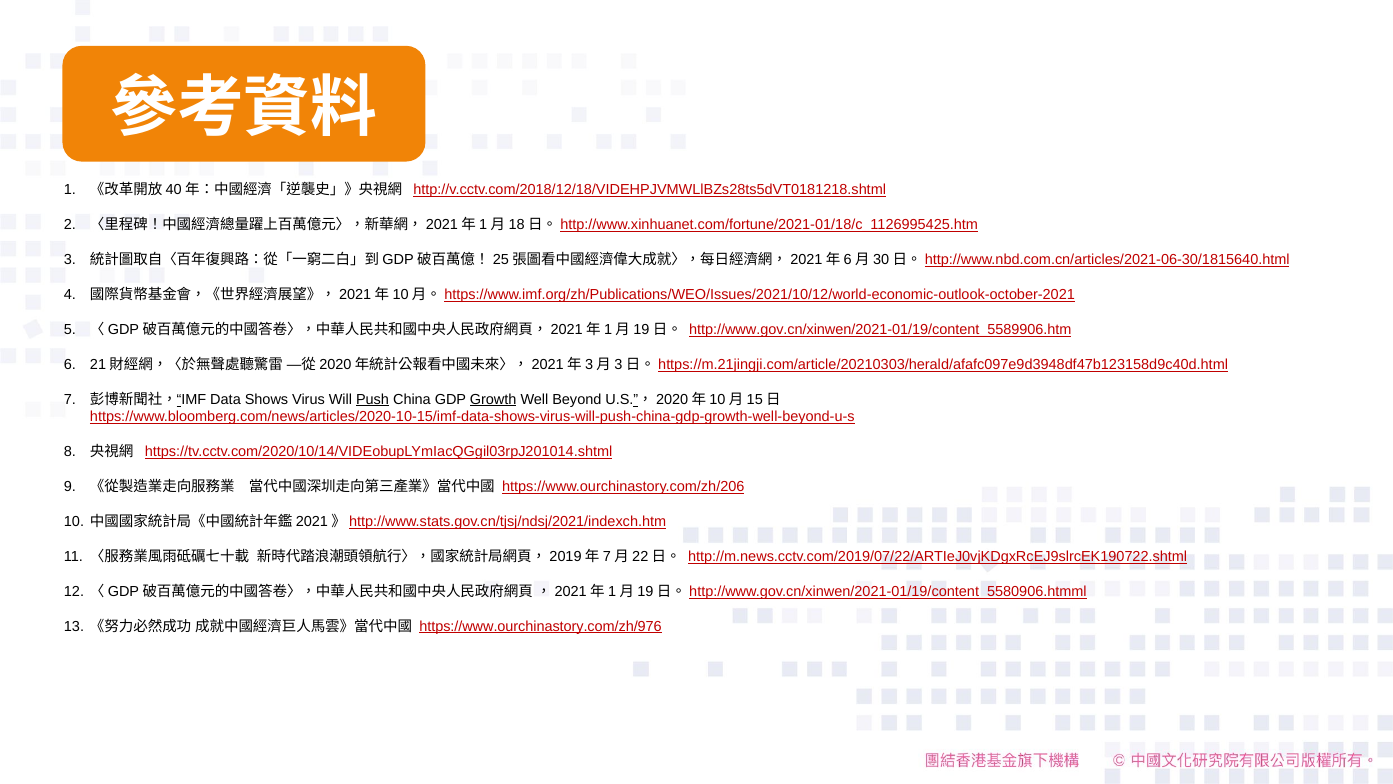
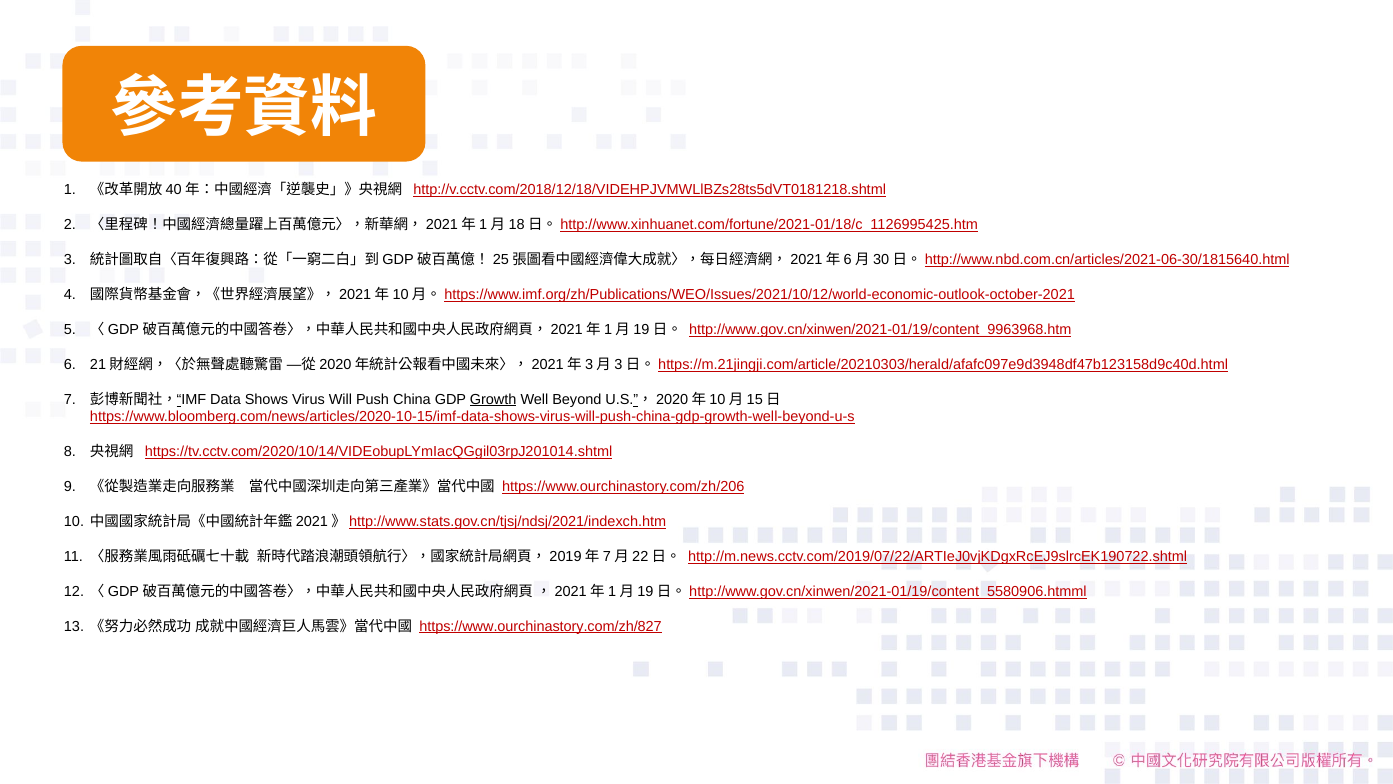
http://www.gov.cn/xinwen/2021-01/19/content_5589906.htm: http://www.gov.cn/xinwen/2021-01/19/content_5589906.htm -> http://www.gov.cn/xinwen/2021-01/19/content_9963968.htm
Push underline: present -> none
https://www.ourchinastory.com/zh/976: https://www.ourchinastory.com/zh/976 -> https://www.ourchinastory.com/zh/827
